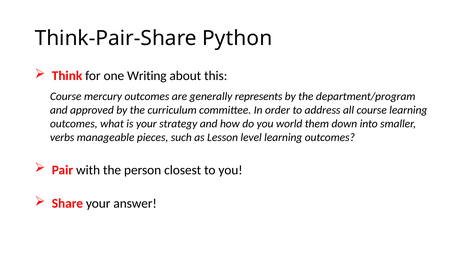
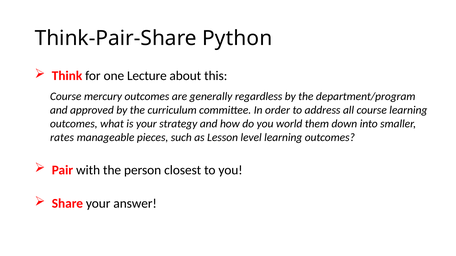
Writing: Writing -> Lecture
represents: represents -> regardless
verbs: verbs -> rates
